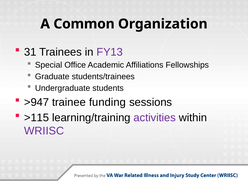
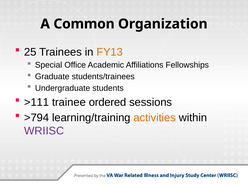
31: 31 -> 25
FY13 colour: purple -> orange
>947: >947 -> >111
funding: funding -> ordered
>115: >115 -> >794
activities colour: purple -> orange
